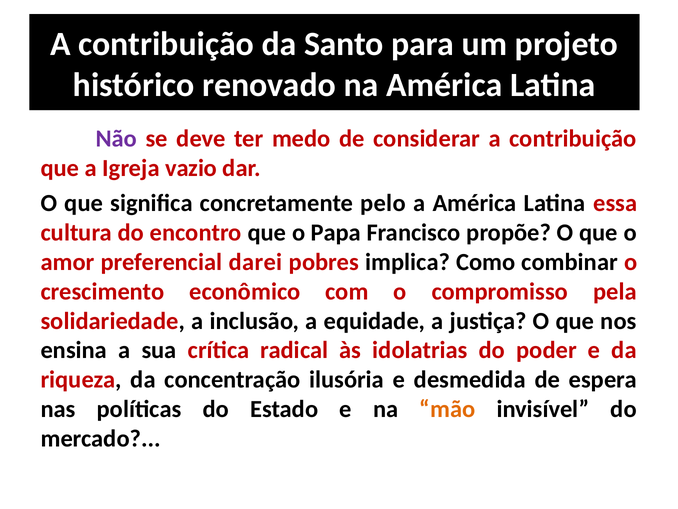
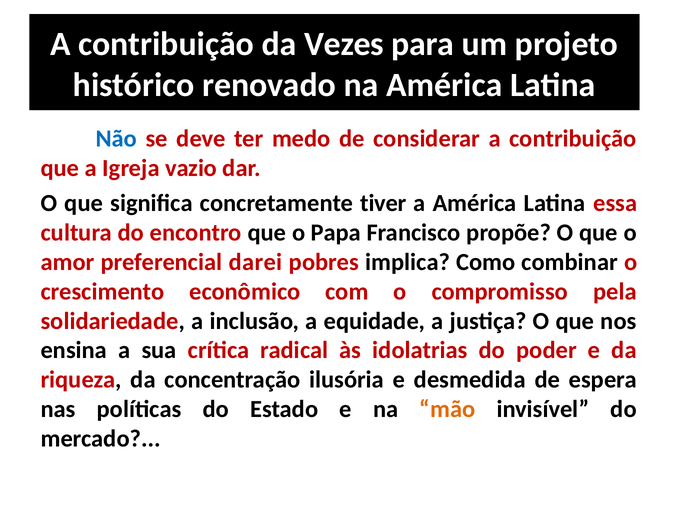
Santo: Santo -> Vezes
Não colour: purple -> blue
pelo: pelo -> tiver
